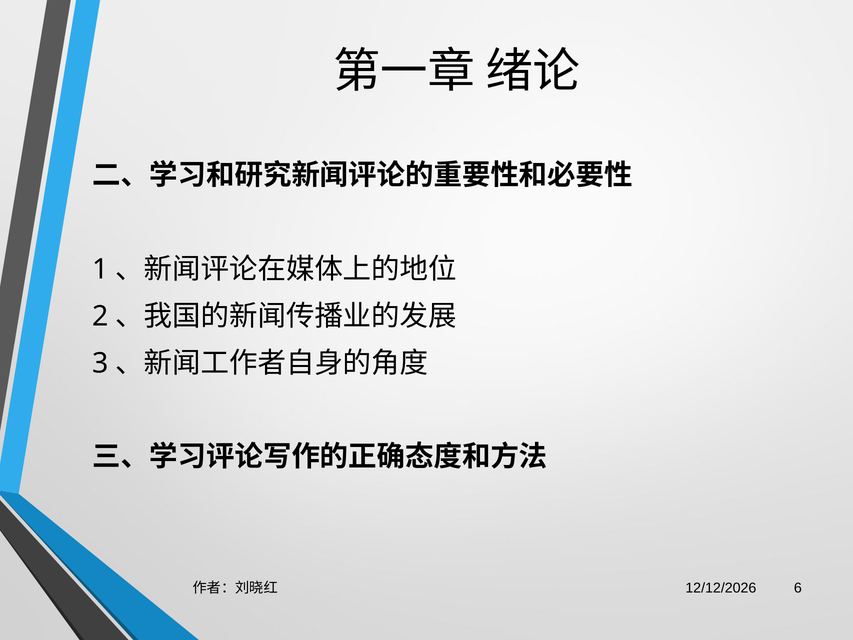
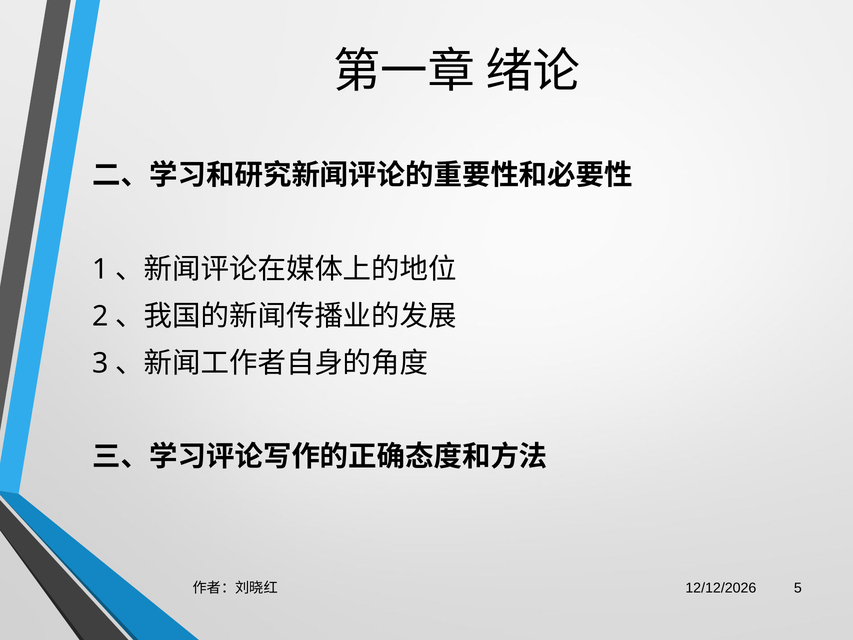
6: 6 -> 5
